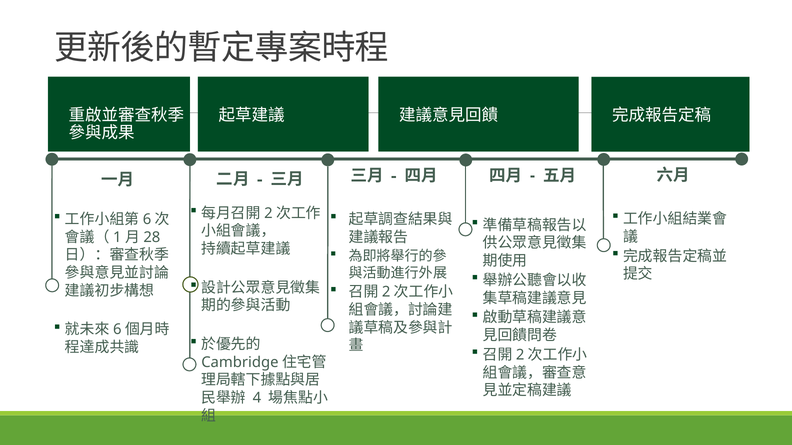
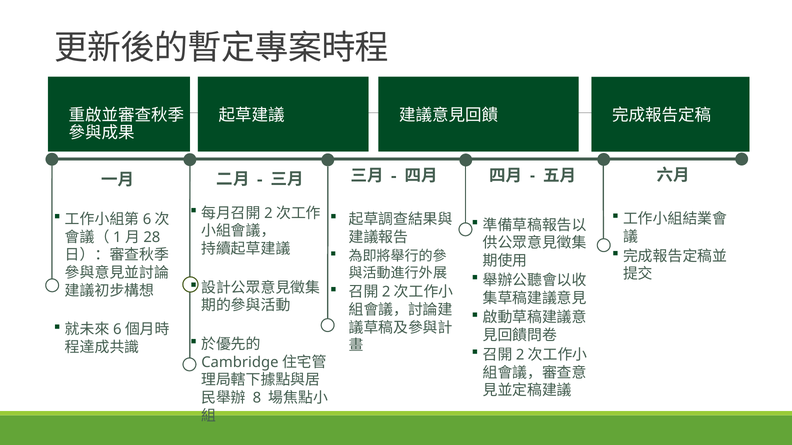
4: 4 -> 8
